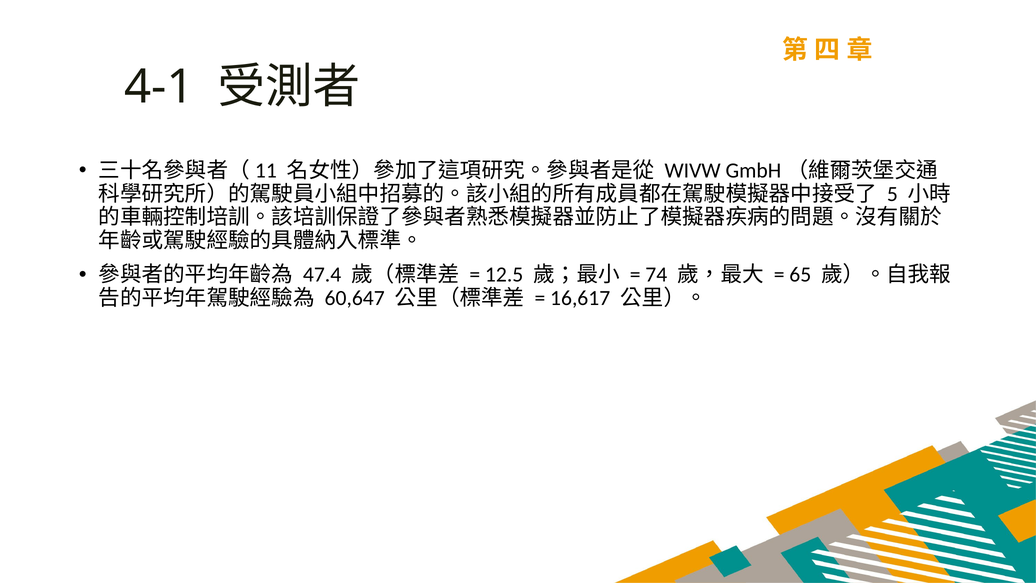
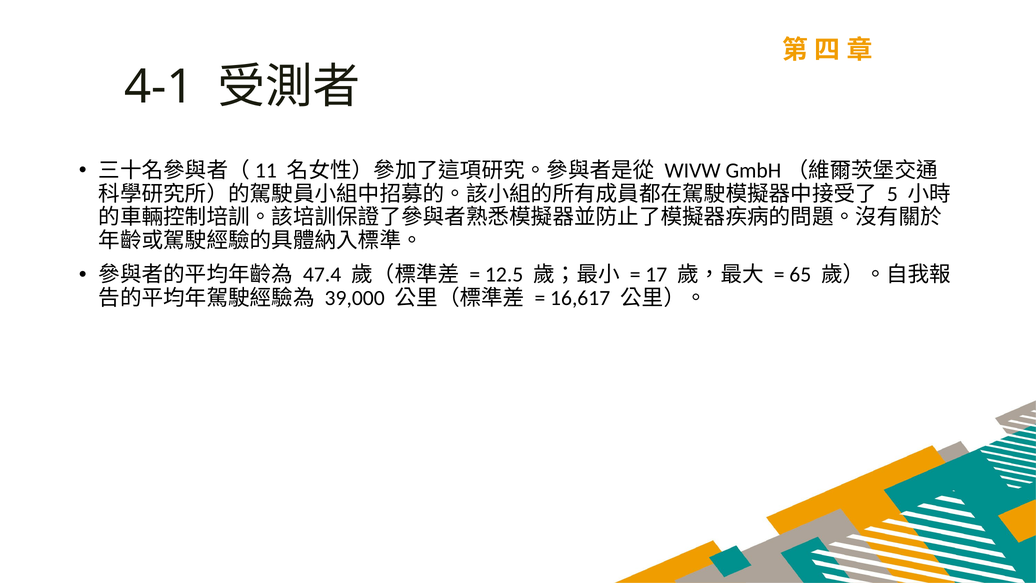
74: 74 -> 17
60,647: 60,647 -> 39,000
